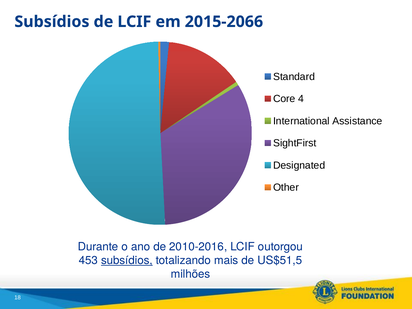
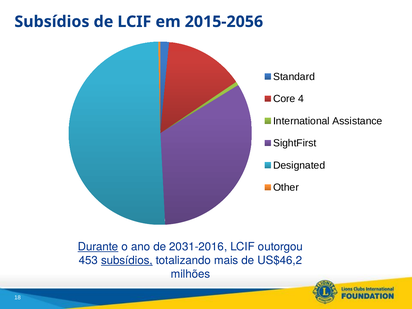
2015-2066: 2015-2066 -> 2015-2056
Durante underline: none -> present
2010-2016: 2010-2016 -> 2031-2016
US$51,5: US$51,5 -> US$46,2
